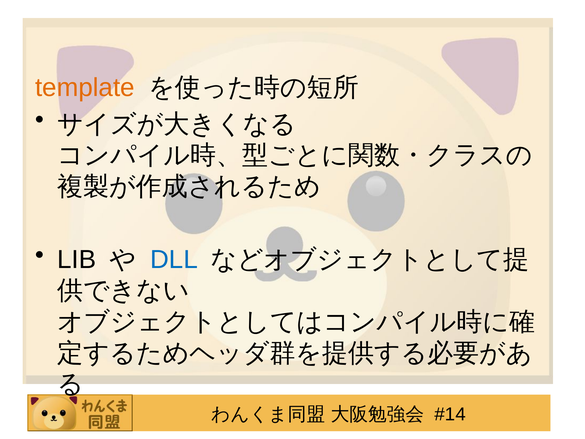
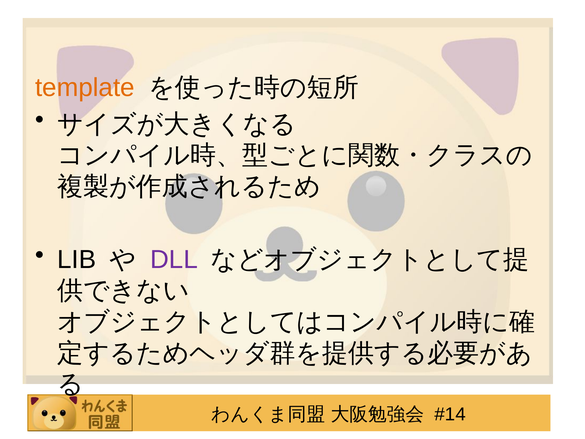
DLL colour: blue -> purple
